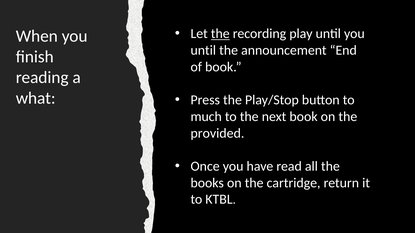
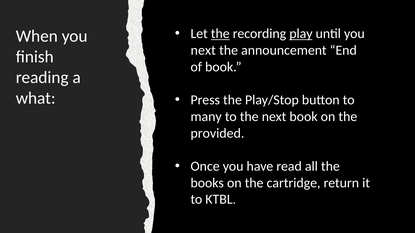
play underline: none -> present
until at (203, 50): until -> next
much: much -> many
